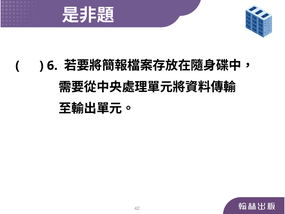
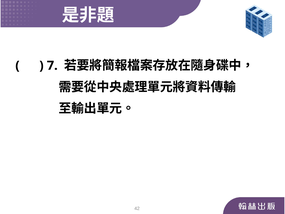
6: 6 -> 7
